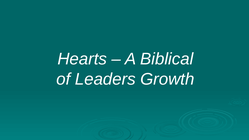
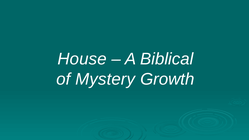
Hearts: Hearts -> House
Leaders: Leaders -> Mystery
